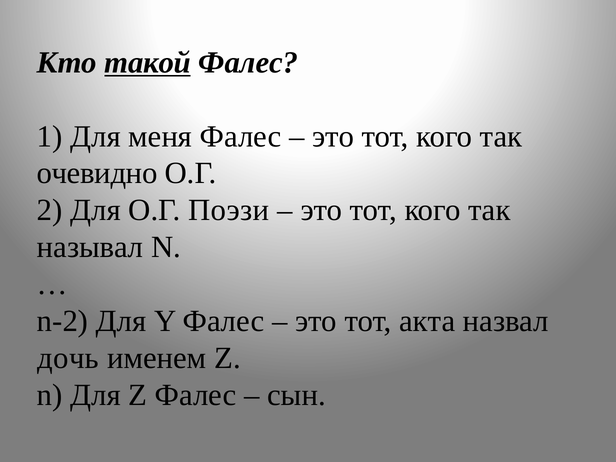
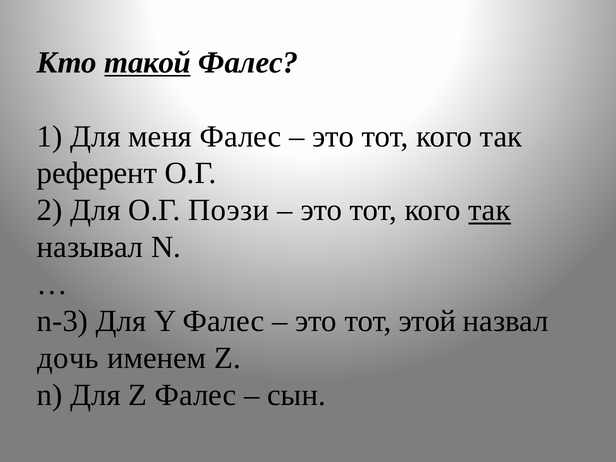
очевидно: очевидно -> референт
так at (489, 210) underline: none -> present
n-2: n-2 -> n-3
акта: акта -> этой
